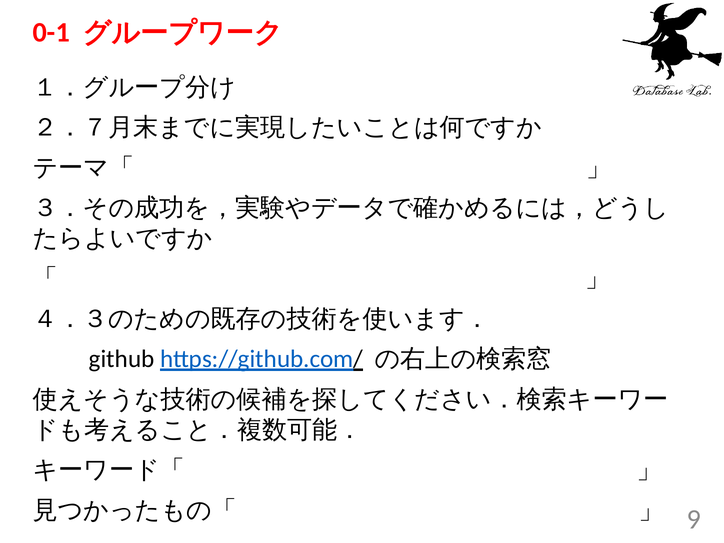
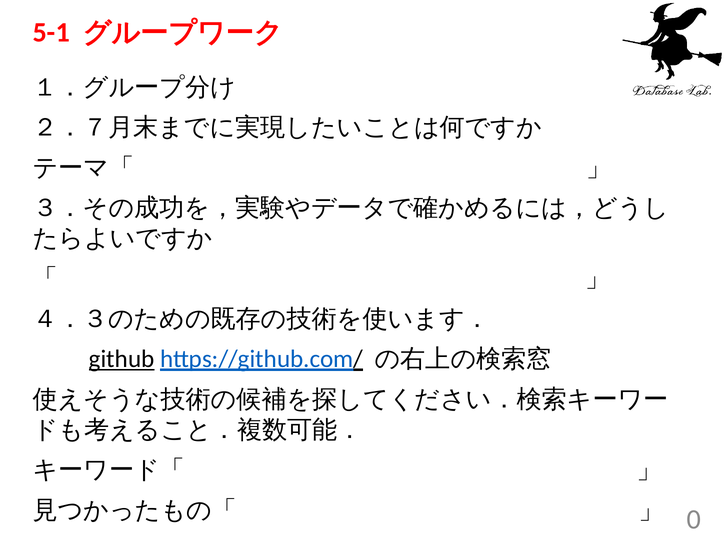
0-1: 0-1 -> 5-1
github underline: none -> present
9: 9 -> 0
